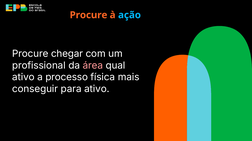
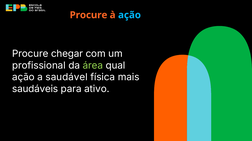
área colour: pink -> light green
ativo at (23, 78): ativo -> ação
processo: processo -> saudável
conseguir: conseguir -> saudáveis
